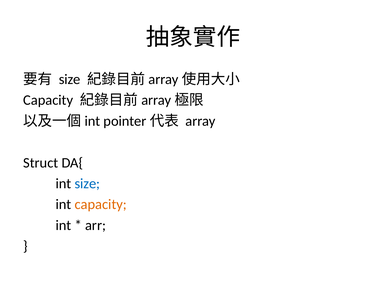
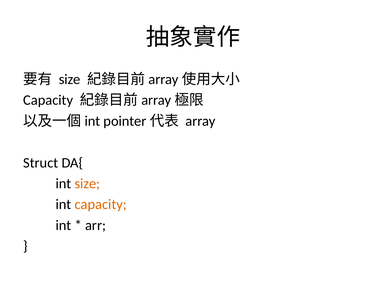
size at (87, 183) colour: blue -> orange
